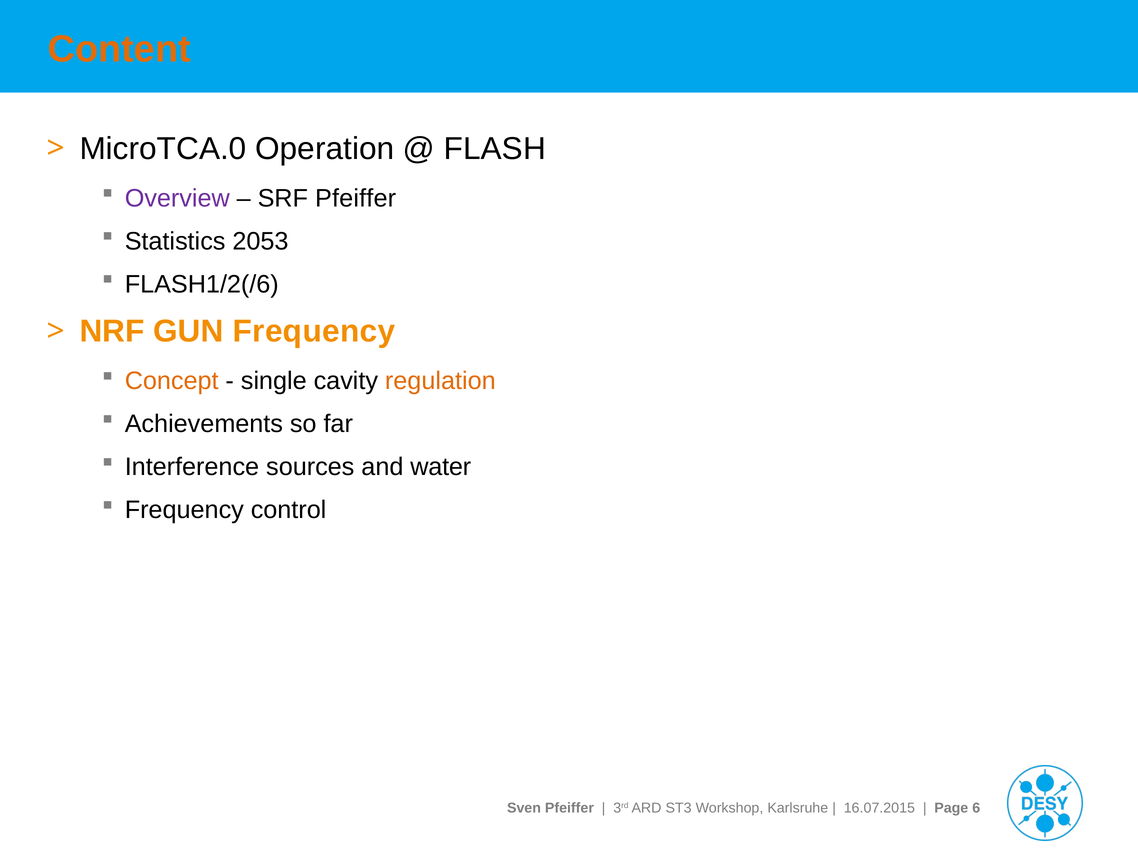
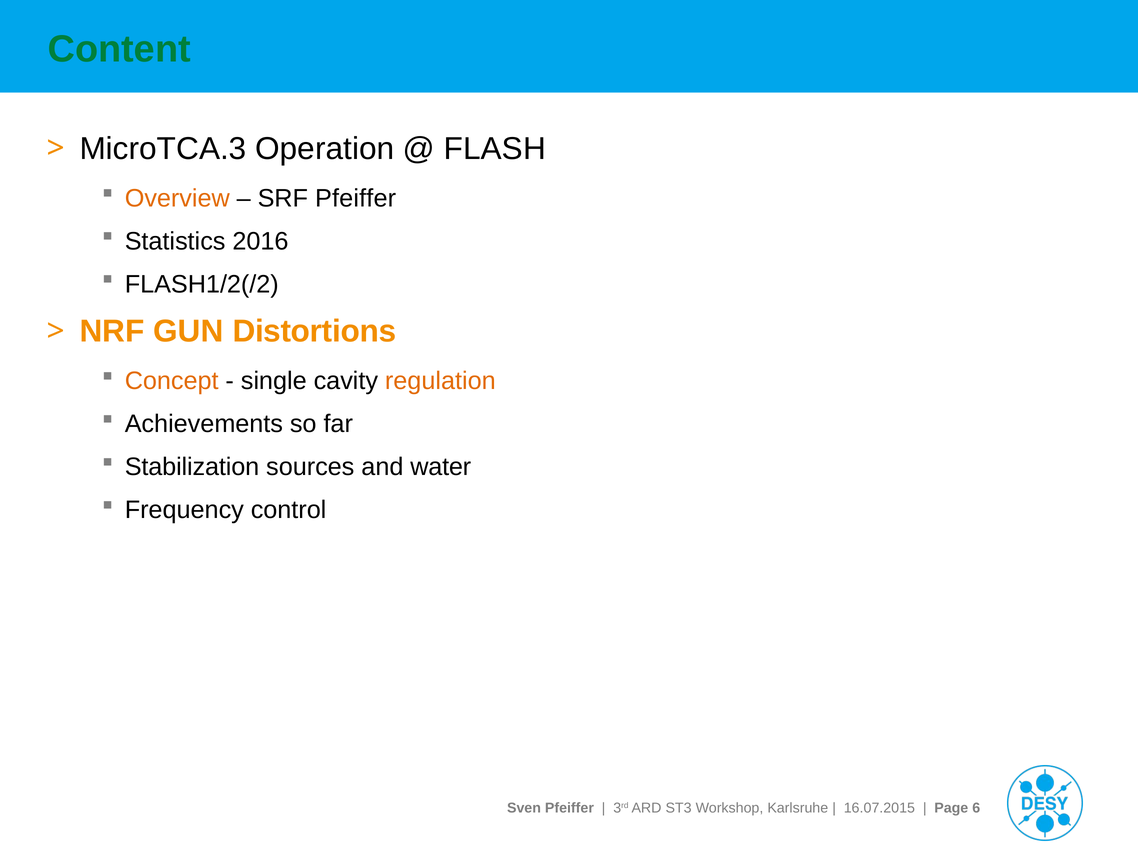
Content colour: orange -> green
MicroTCA.0: MicroTCA.0 -> MicroTCA.3
Overview colour: purple -> orange
2053: 2053 -> 2016
FLASH1/2(/6: FLASH1/2(/6 -> FLASH1/2(/2
GUN Frequency: Frequency -> Distortions
Interference: Interference -> Stabilization
